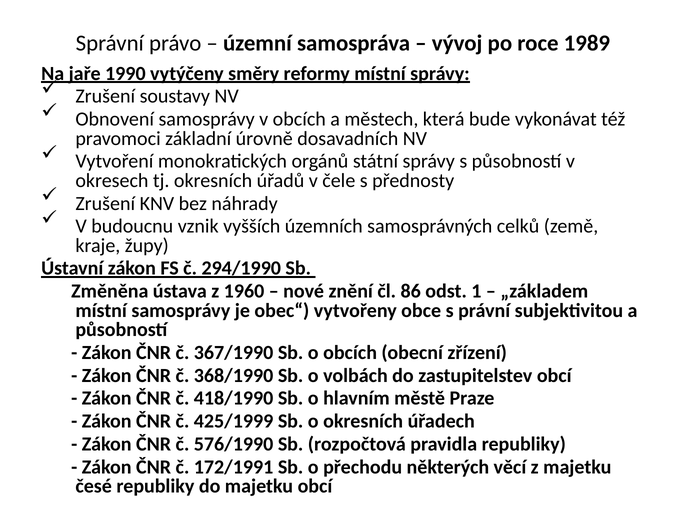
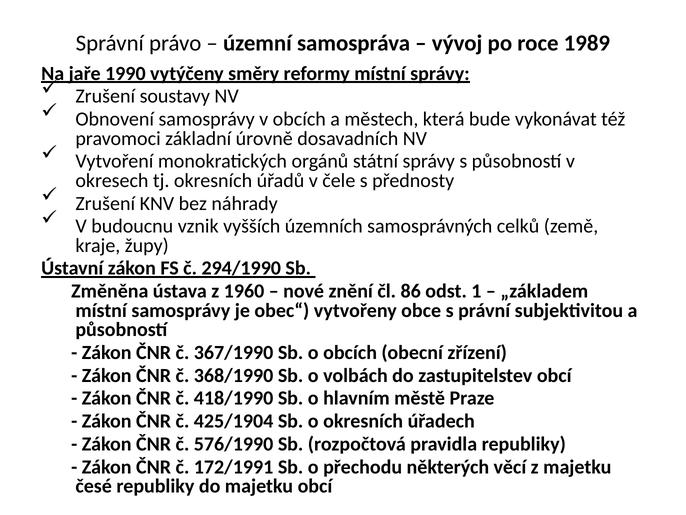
425/1999: 425/1999 -> 425/1904
